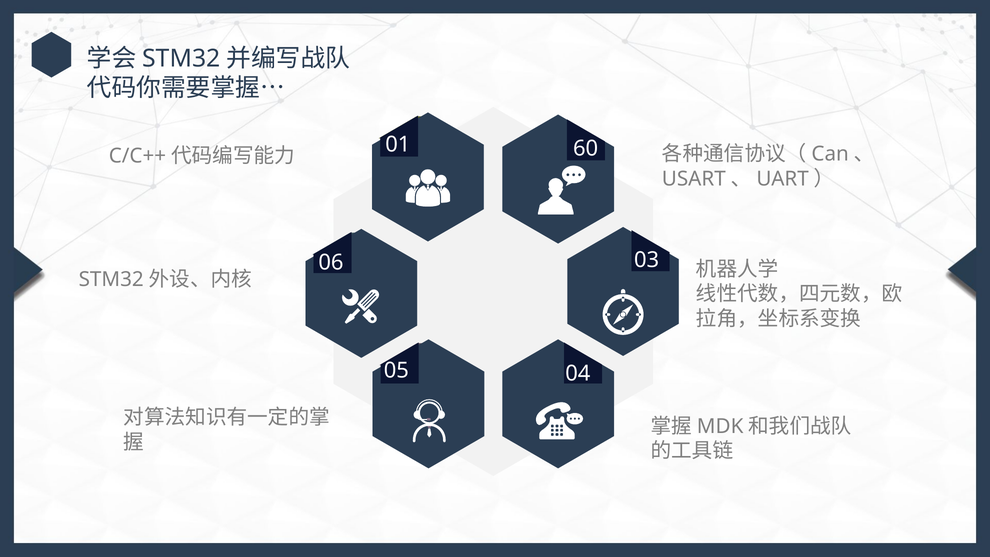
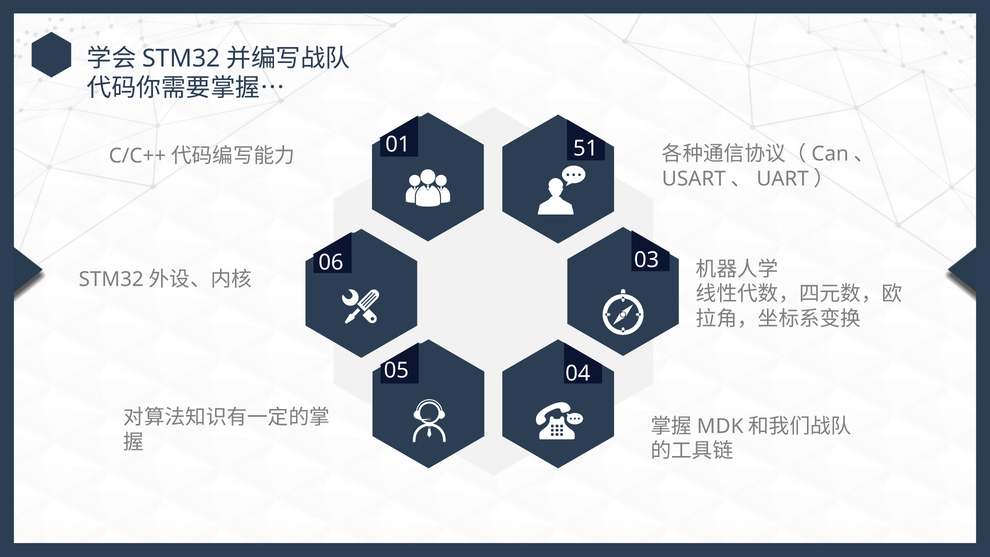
60: 60 -> 51
